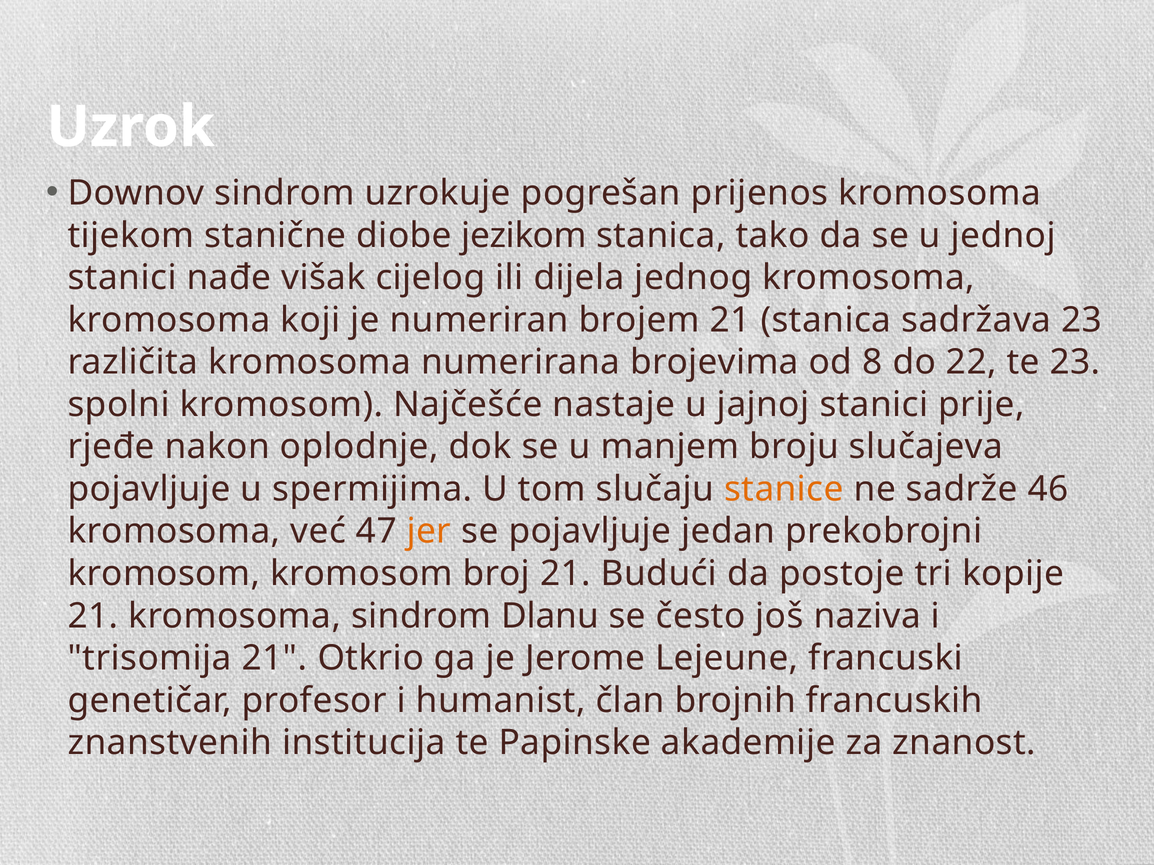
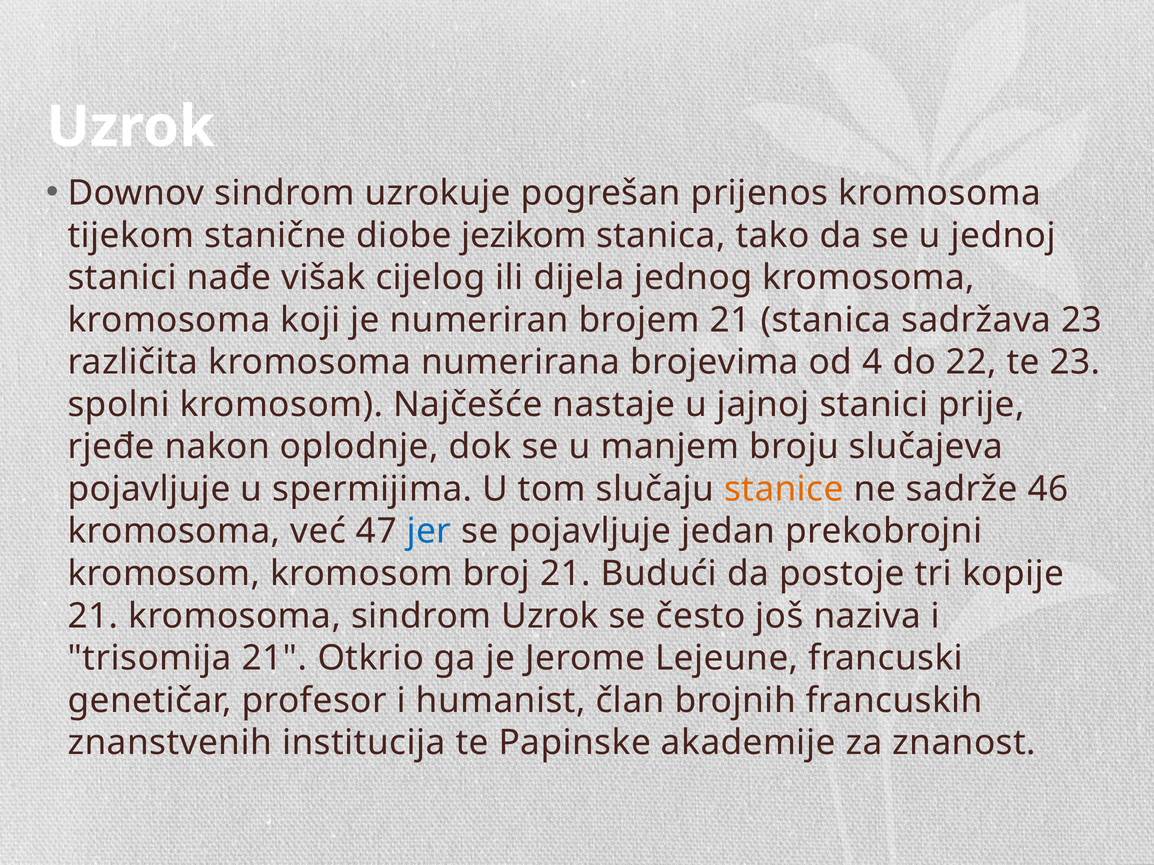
8: 8 -> 4
jer colour: orange -> blue
sindrom Dlanu: Dlanu -> Uzrok
